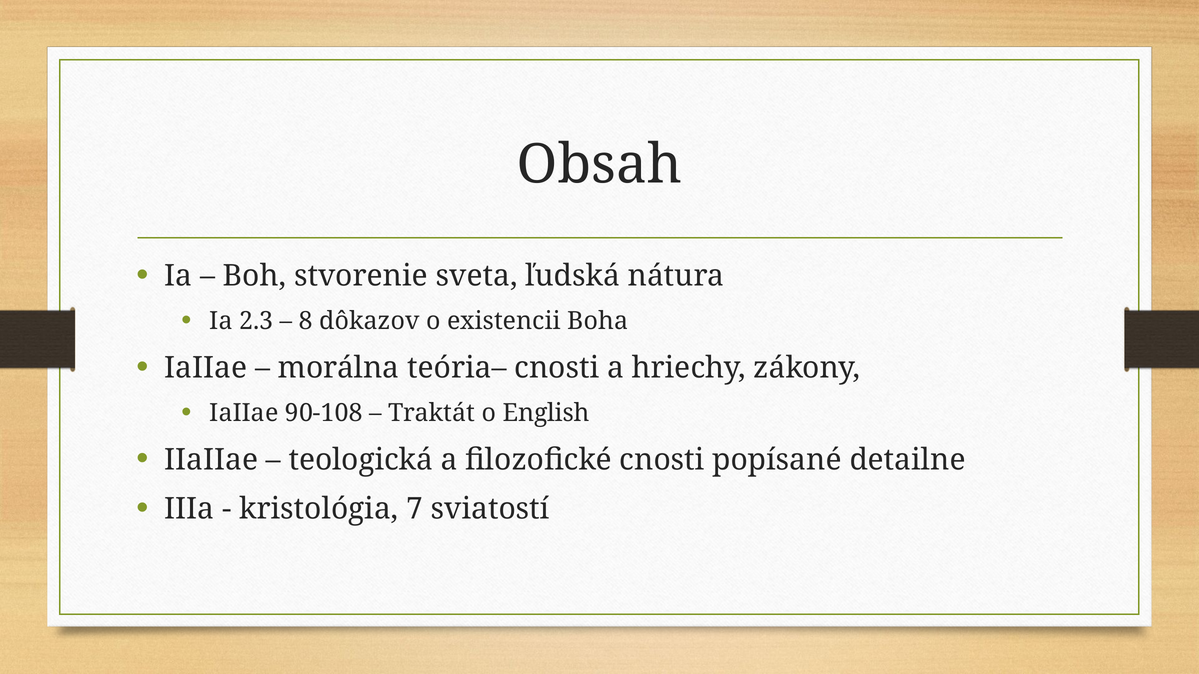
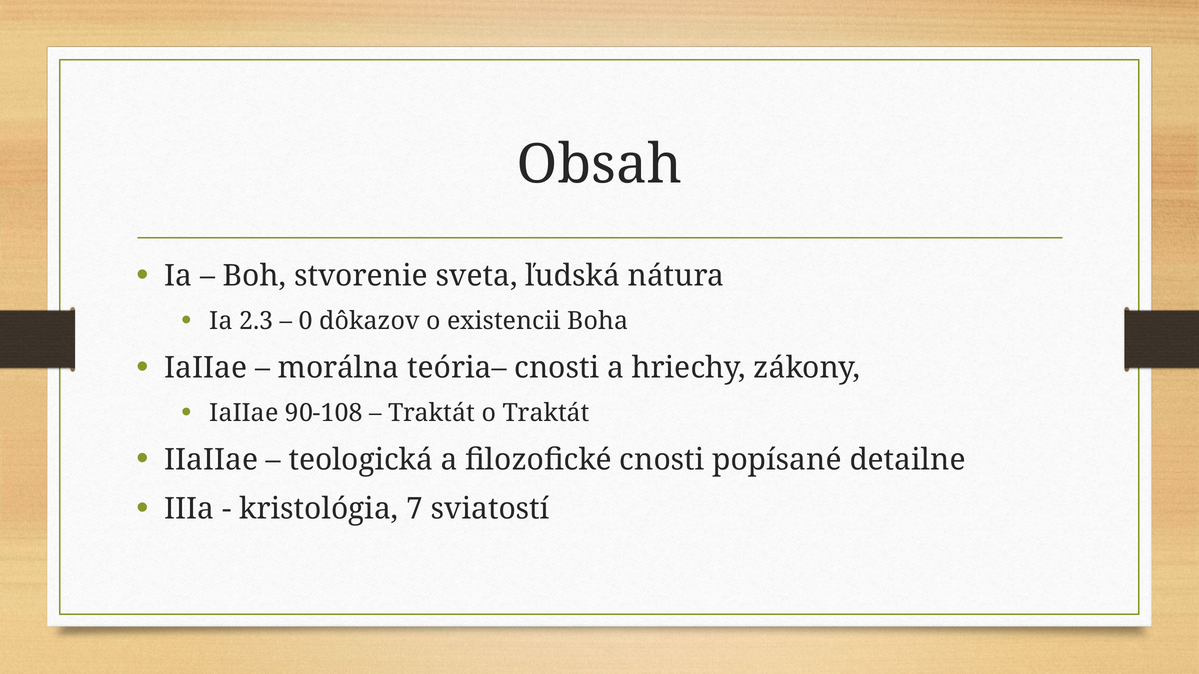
8: 8 -> 0
o English: English -> Traktát
